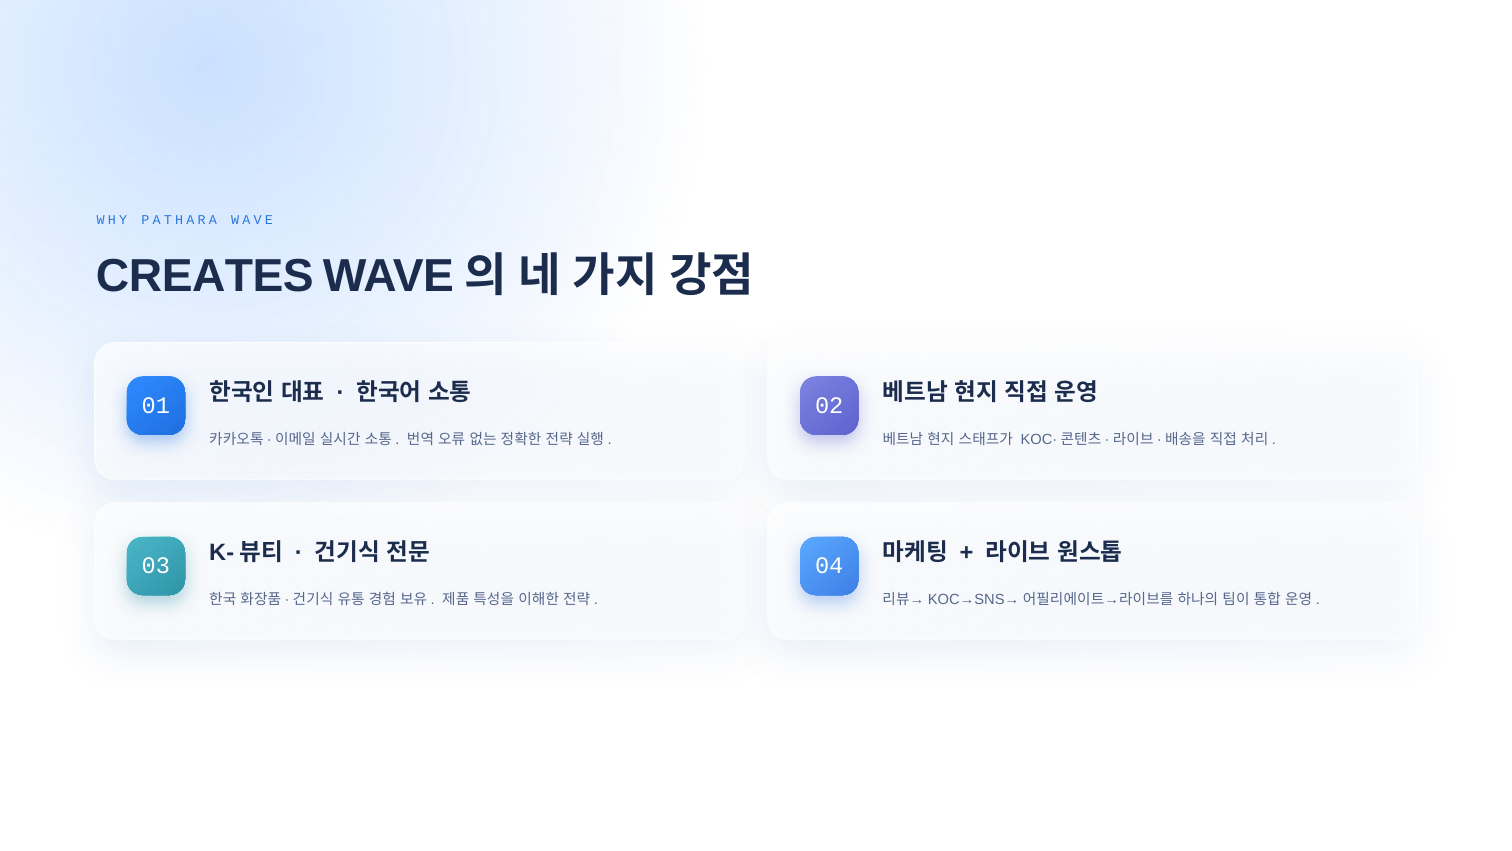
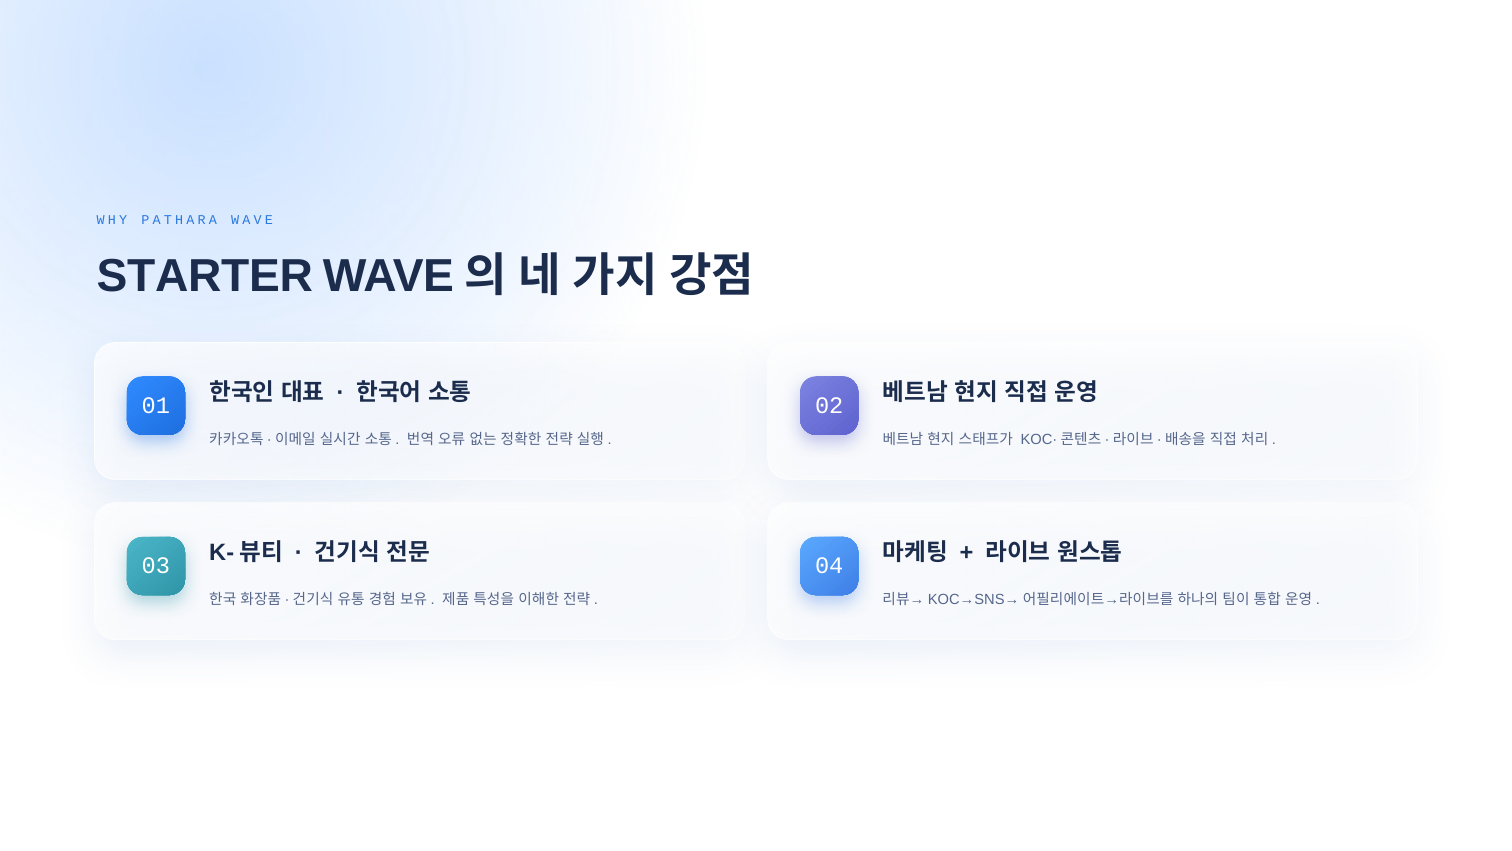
CREATES: CREATES -> STARTER
